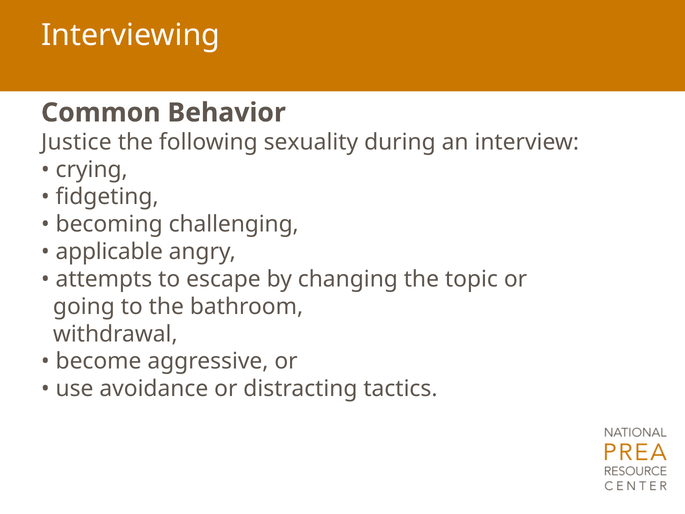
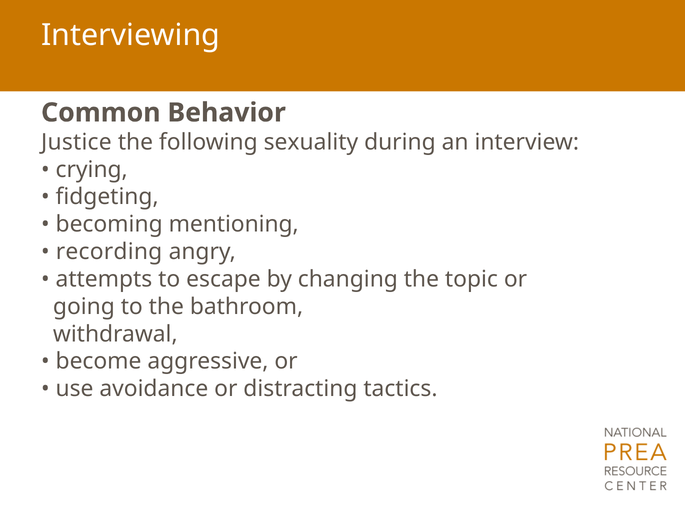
challenging: challenging -> mentioning
applicable: applicable -> recording
